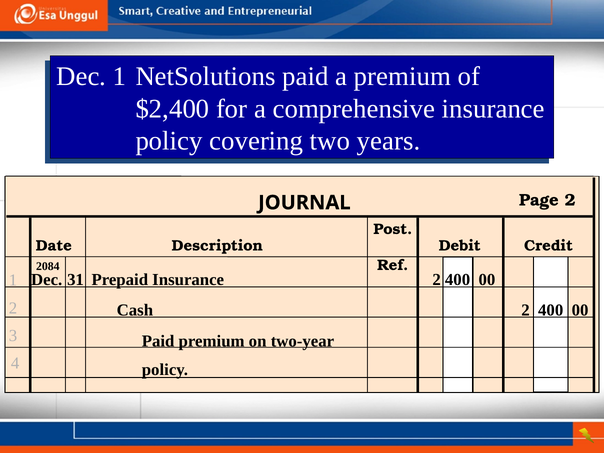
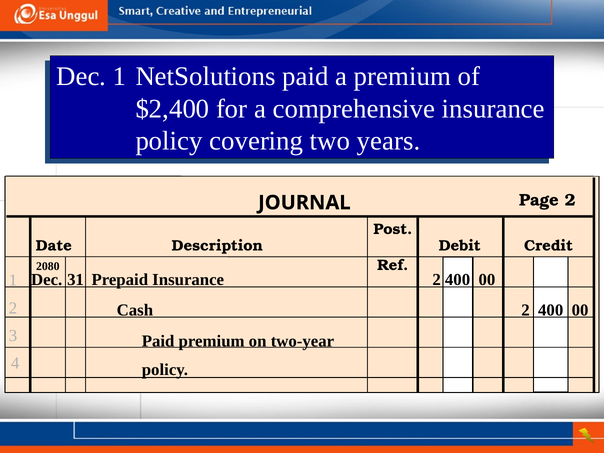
2084: 2084 -> 2080
